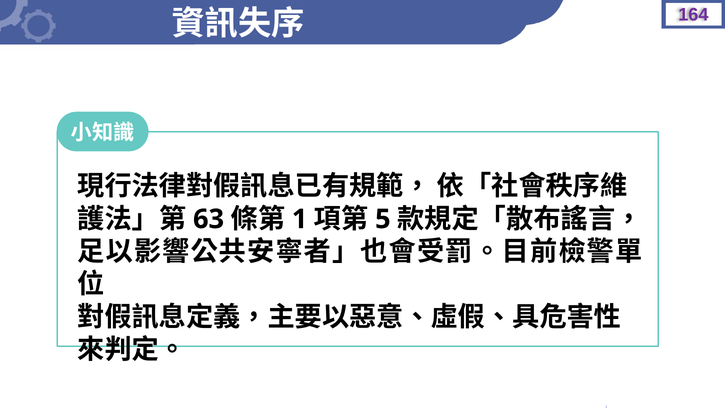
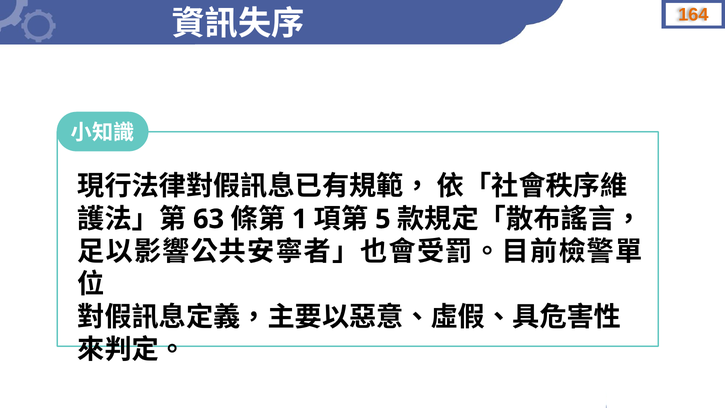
164 colour: purple -> orange
